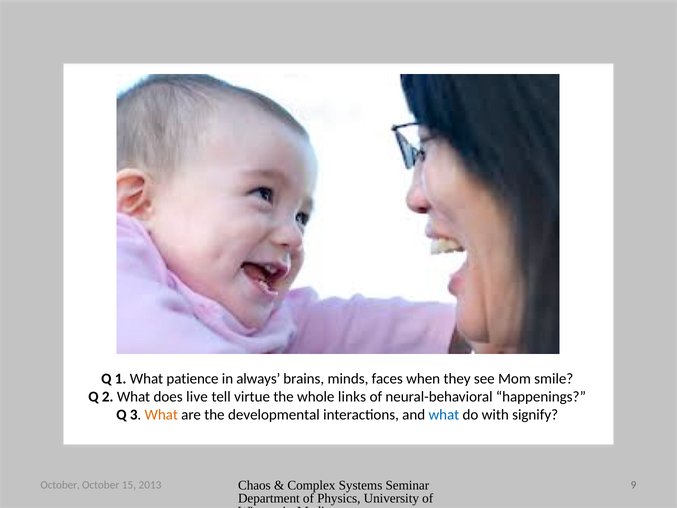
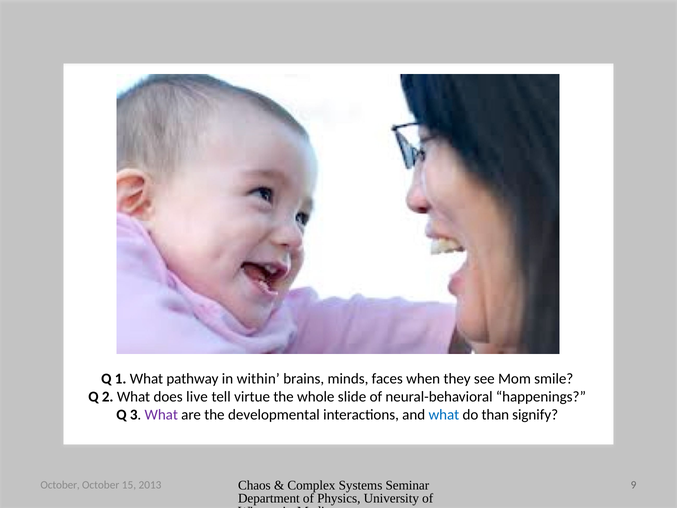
patience: patience -> pathway
always: always -> within
links: links -> slide
What at (161, 415) colour: orange -> purple
with: with -> than
